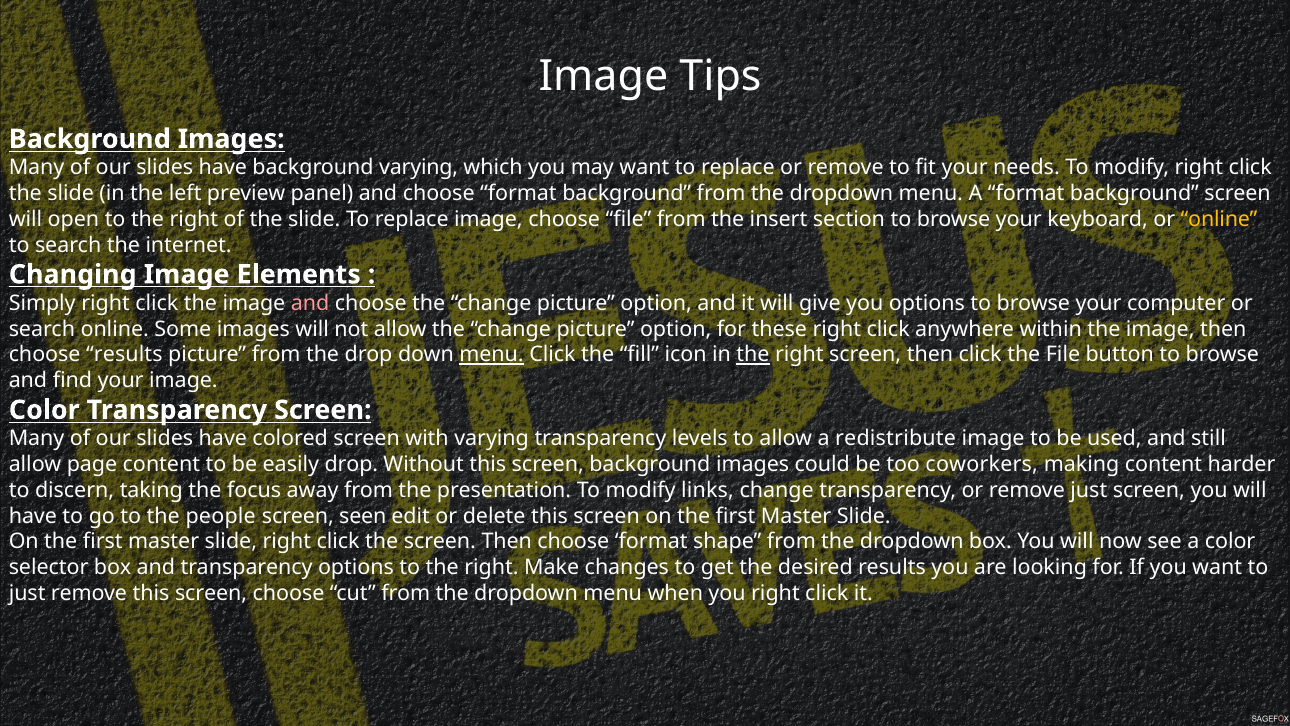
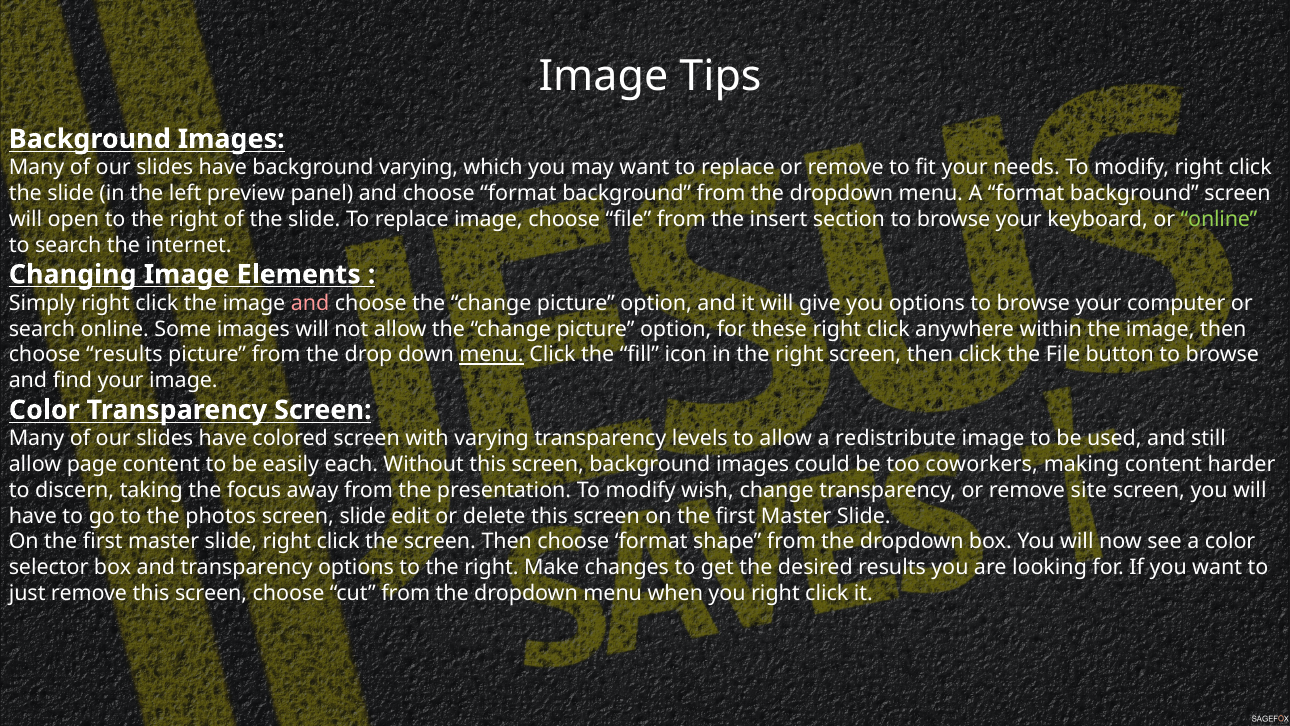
online at (1219, 219) colour: yellow -> light green
the at (753, 355) underline: present -> none
easily drop: drop -> each
links: links -> wish
remove just: just -> site
people: people -> photos
screen seen: seen -> slide
